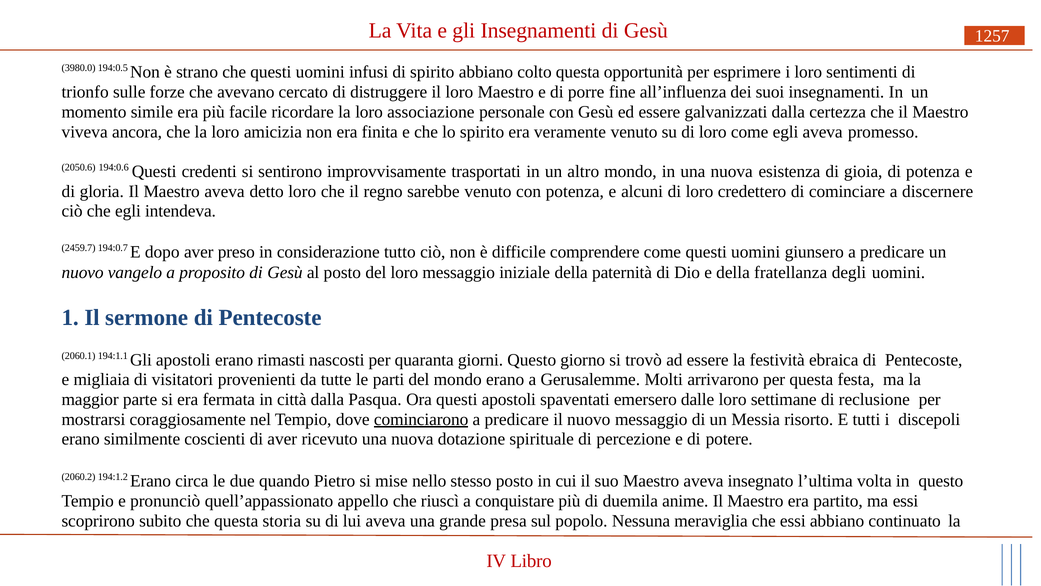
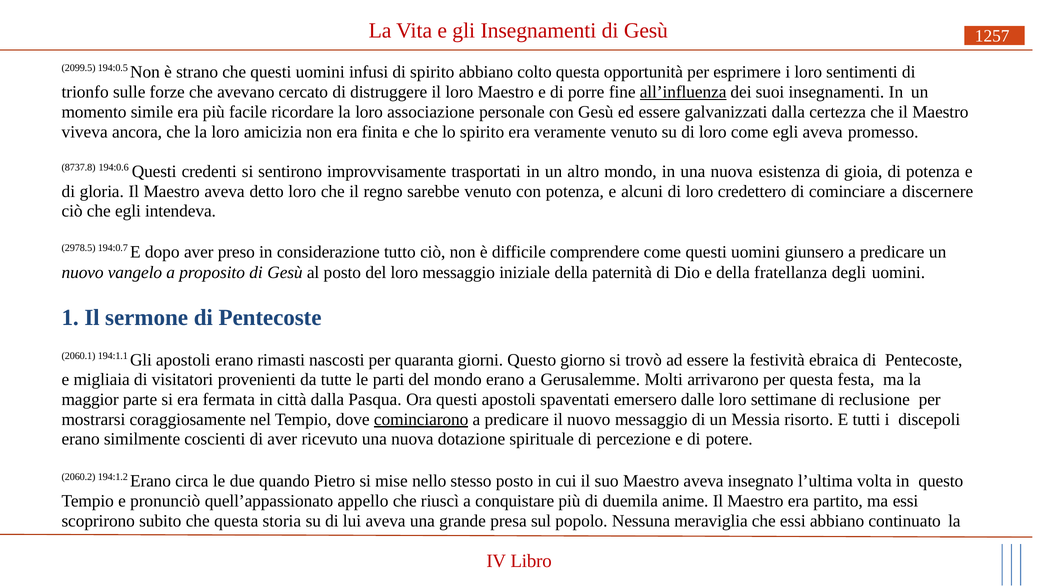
3980.0: 3980.0 -> 2099.5
all’influenza underline: none -> present
2050.6: 2050.6 -> 8737.8
2459.7: 2459.7 -> 2978.5
